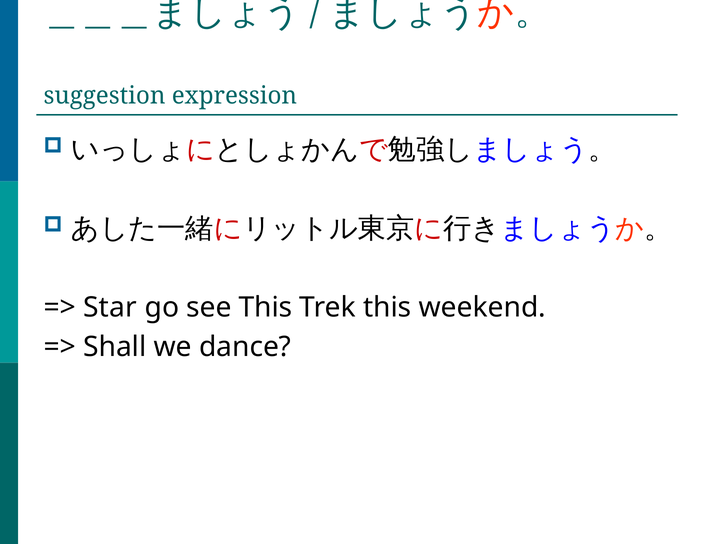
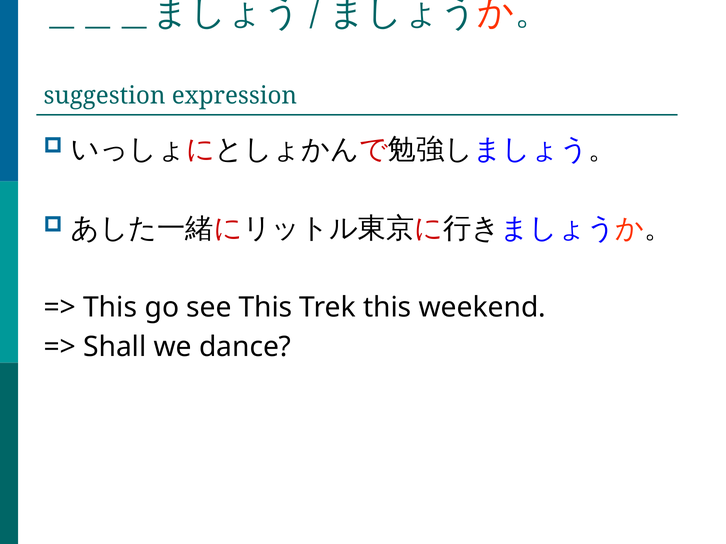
Star at (110, 308): Star -> This
